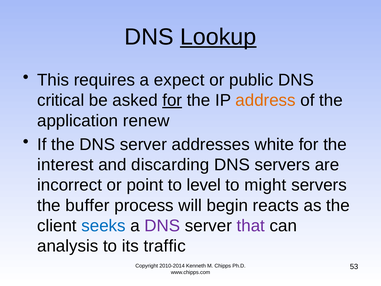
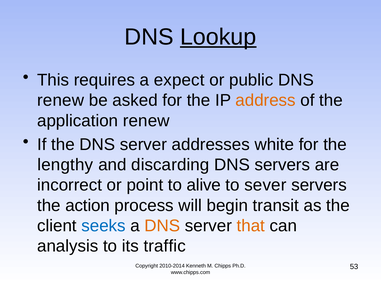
critical at (61, 100): critical -> renew
for at (172, 100) underline: present -> none
interest: interest -> lengthy
level: level -> alive
might: might -> sever
buffer: buffer -> action
reacts: reacts -> transit
DNS at (162, 226) colour: purple -> orange
that colour: purple -> orange
